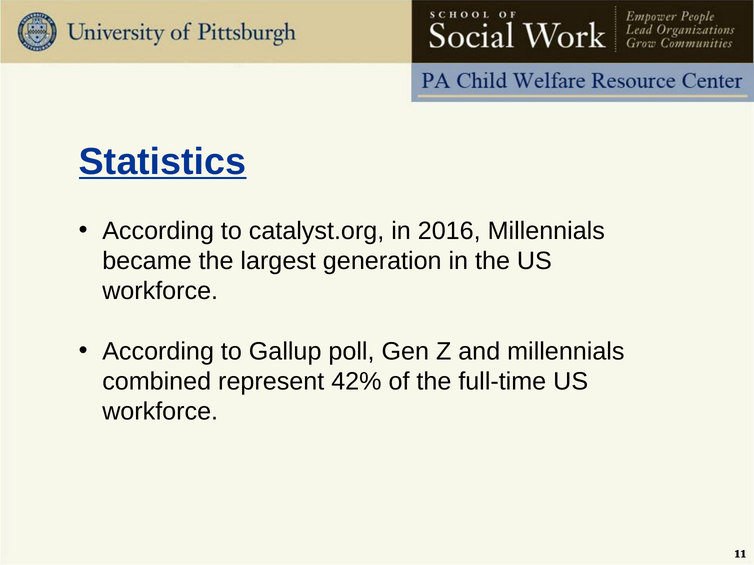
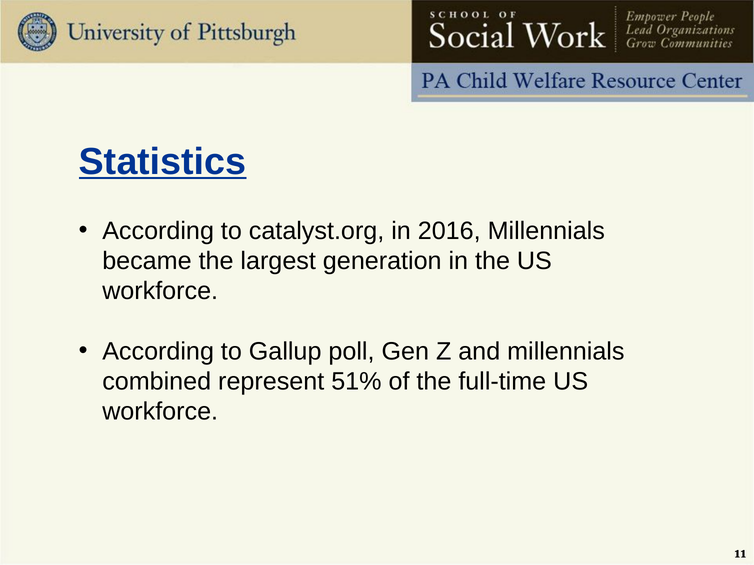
42%: 42% -> 51%
